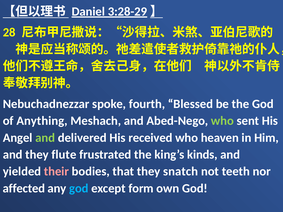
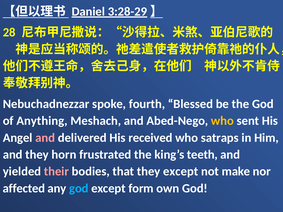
who at (222, 121) colour: light green -> yellow
and at (45, 138) colour: light green -> pink
heaven: heaven -> satraps
flute: flute -> horn
kinds: kinds -> teeth
they snatch: snatch -> except
teeth: teeth -> make
